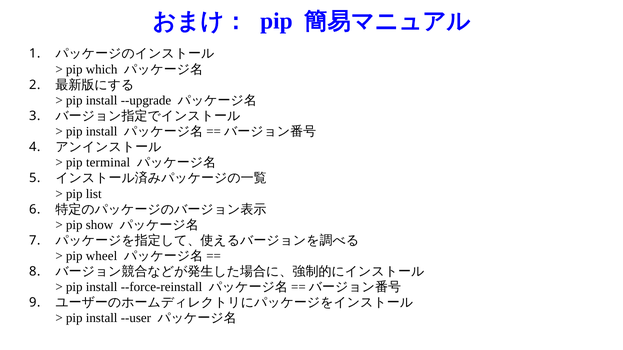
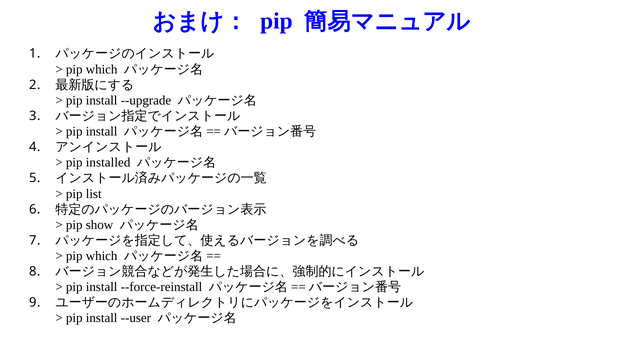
terminal: terminal -> installed
wheel at (102, 256): wheel -> which
